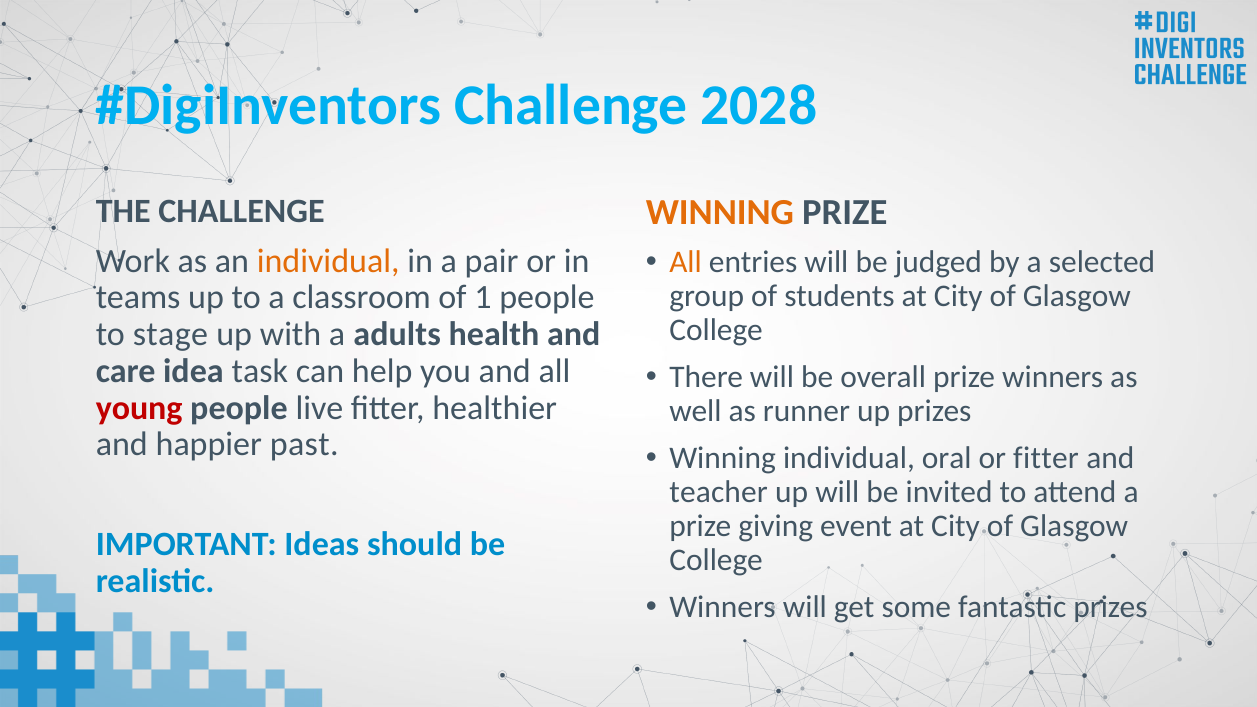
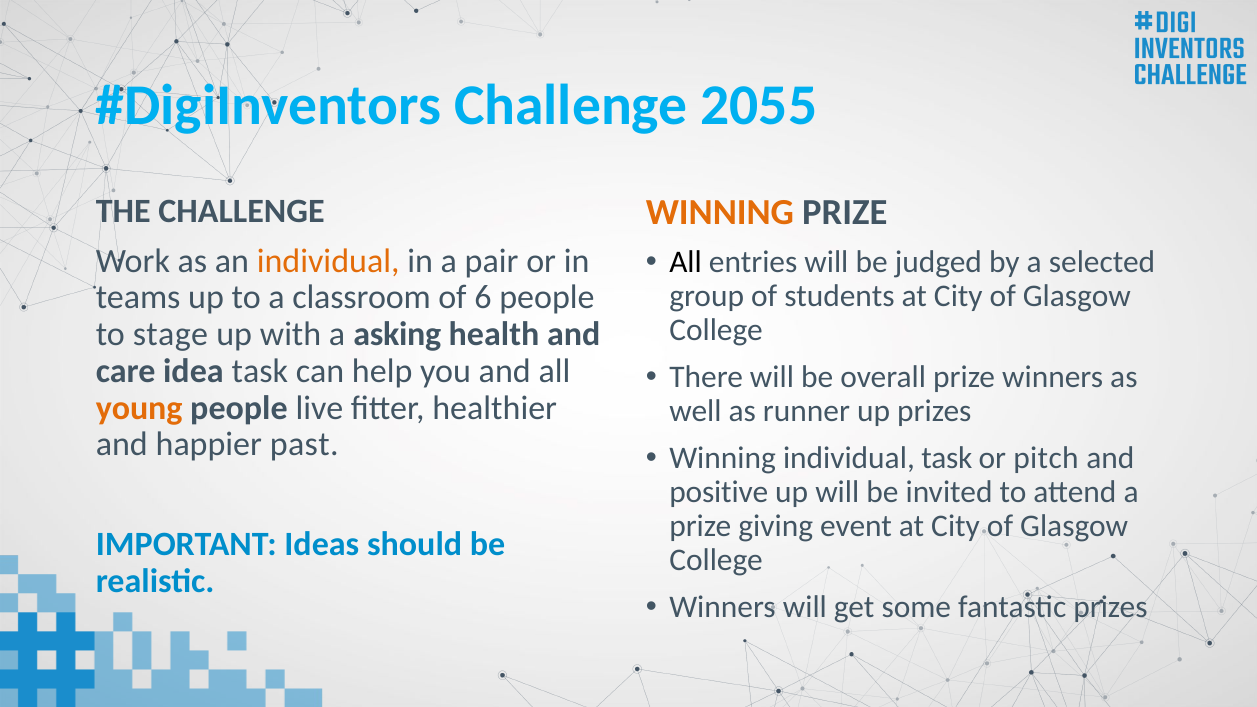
2028: 2028 -> 2055
All at (686, 262) colour: orange -> black
1: 1 -> 6
adults: adults -> asking
young colour: red -> orange
individual oral: oral -> task
or fitter: fitter -> pitch
teacher: teacher -> positive
